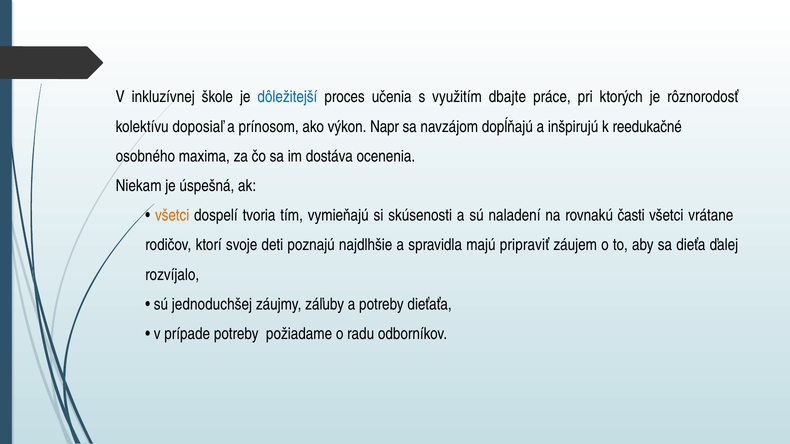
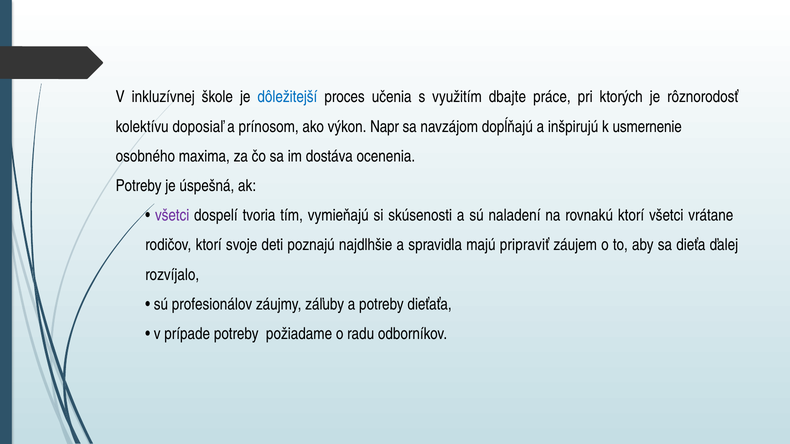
reedukačné: reedukačné -> usmernenie
Niekam at (139, 186): Niekam -> Potreby
všetci at (172, 216) colour: orange -> purple
rovnakú časti: časti -> ktorí
jednoduchšej: jednoduchšej -> profesionálov
